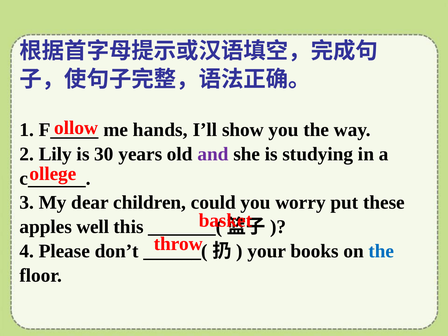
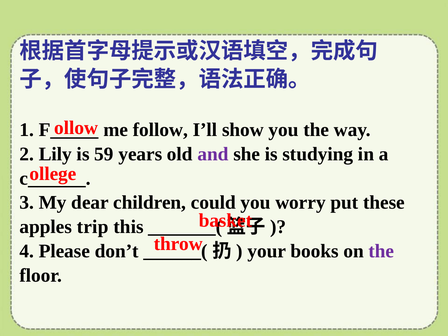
hands: hands -> follow
30: 30 -> 59
well: well -> trip
the at (381, 251) colour: blue -> purple
